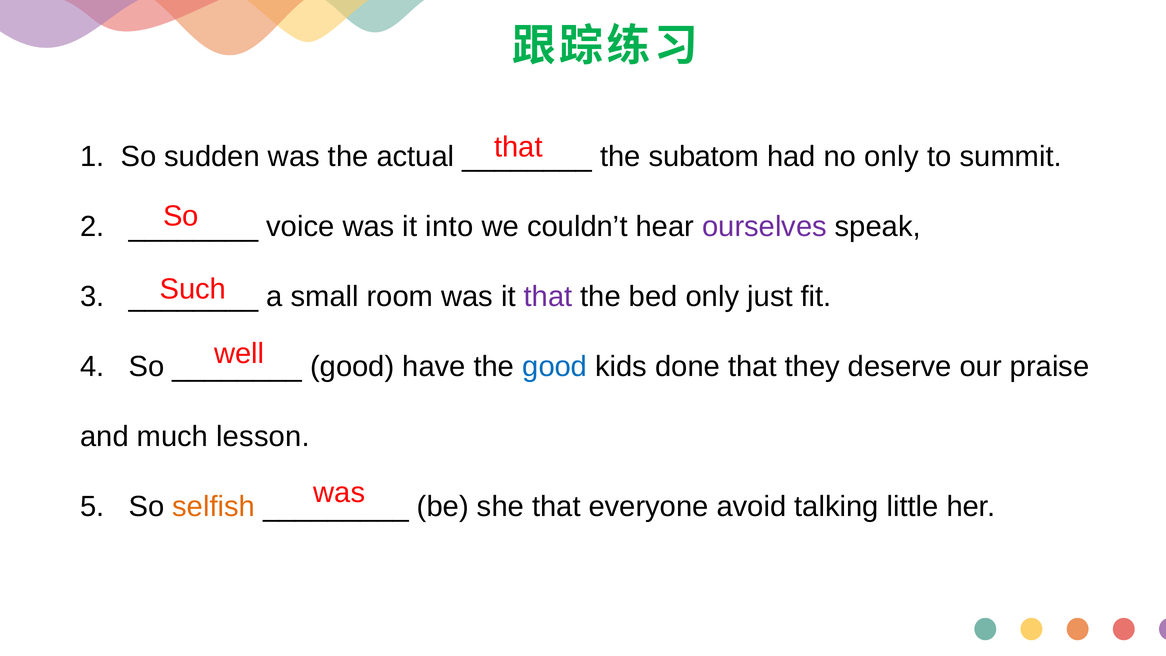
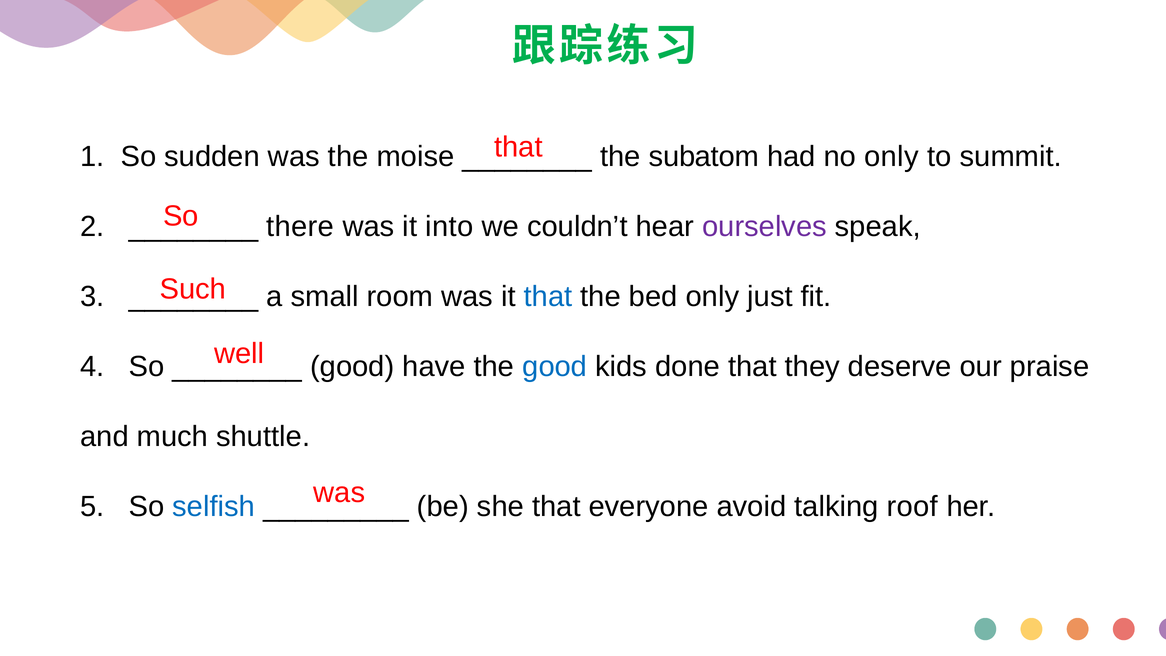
actual: actual -> moise
voice: voice -> there
that at (548, 296) colour: purple -> blue
lesson: lesson -> shuttle
selfish colour: orange -> blue
little: little -> roof
